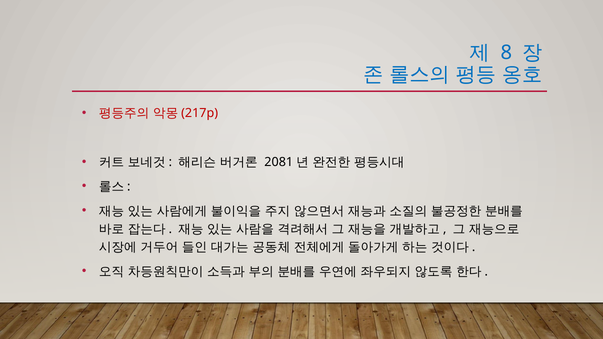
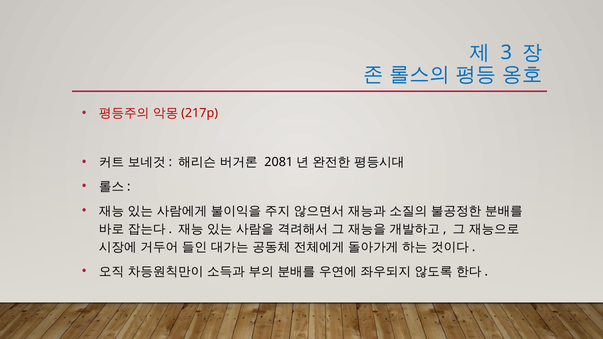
8: 8 -> 3
